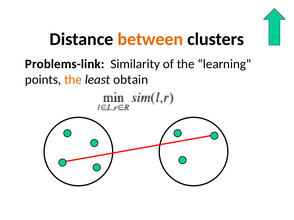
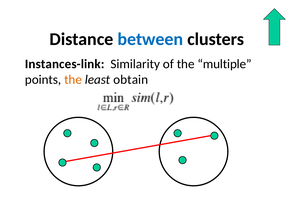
between colour: orange -> blue
Problems-link: Problems-link -> Instances-link
learning: learning -> multiple
